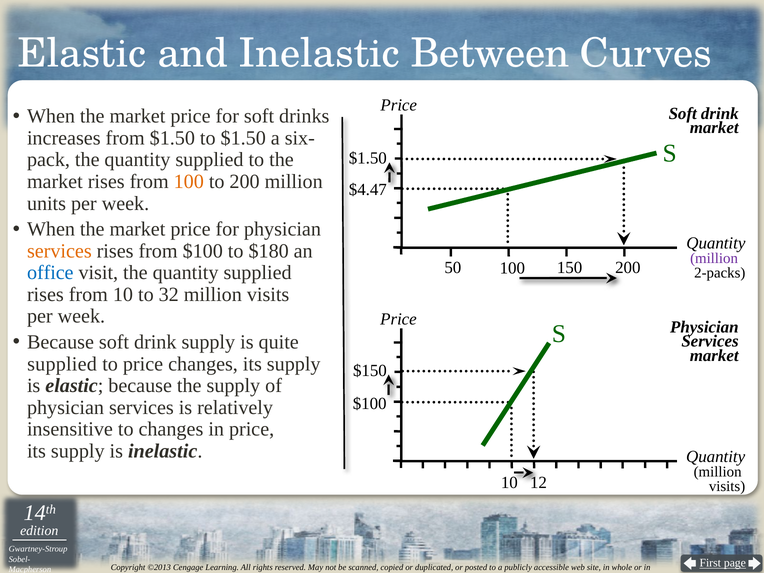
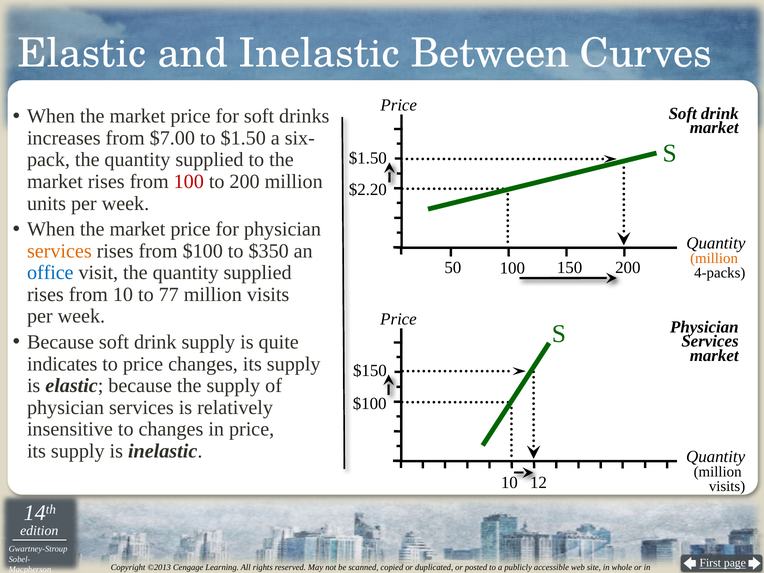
from $1.50: $1.50 -> $7.00
100 at (189, 182) colour: orange -> red
$4.47: $4.47 -> $2.20
$180: $180 -> $350
million at (714, 259) colour: purple -> orange
2-packs: 2-packs -> 4-packs
32: 32 -> 77
supplied at (62, 364): supplied -> indicates
